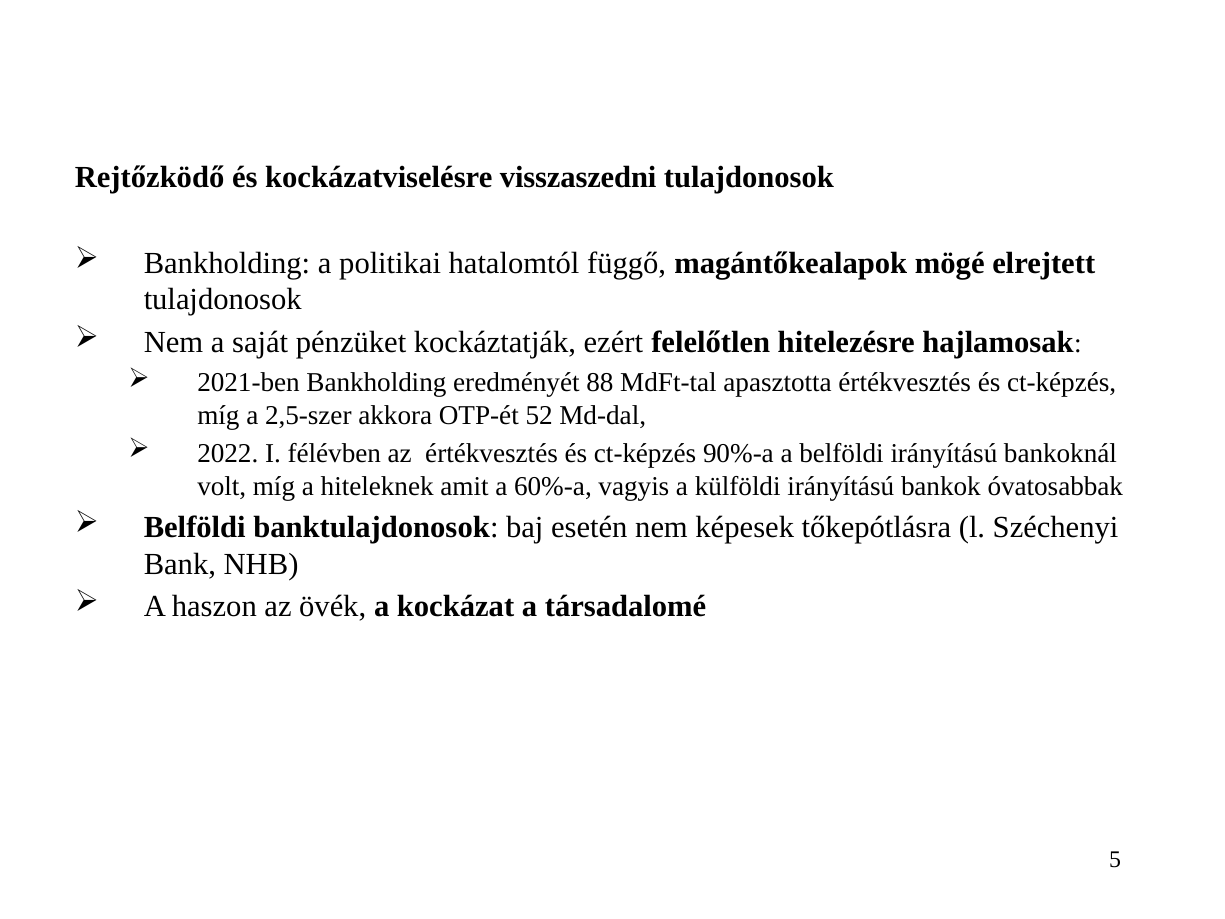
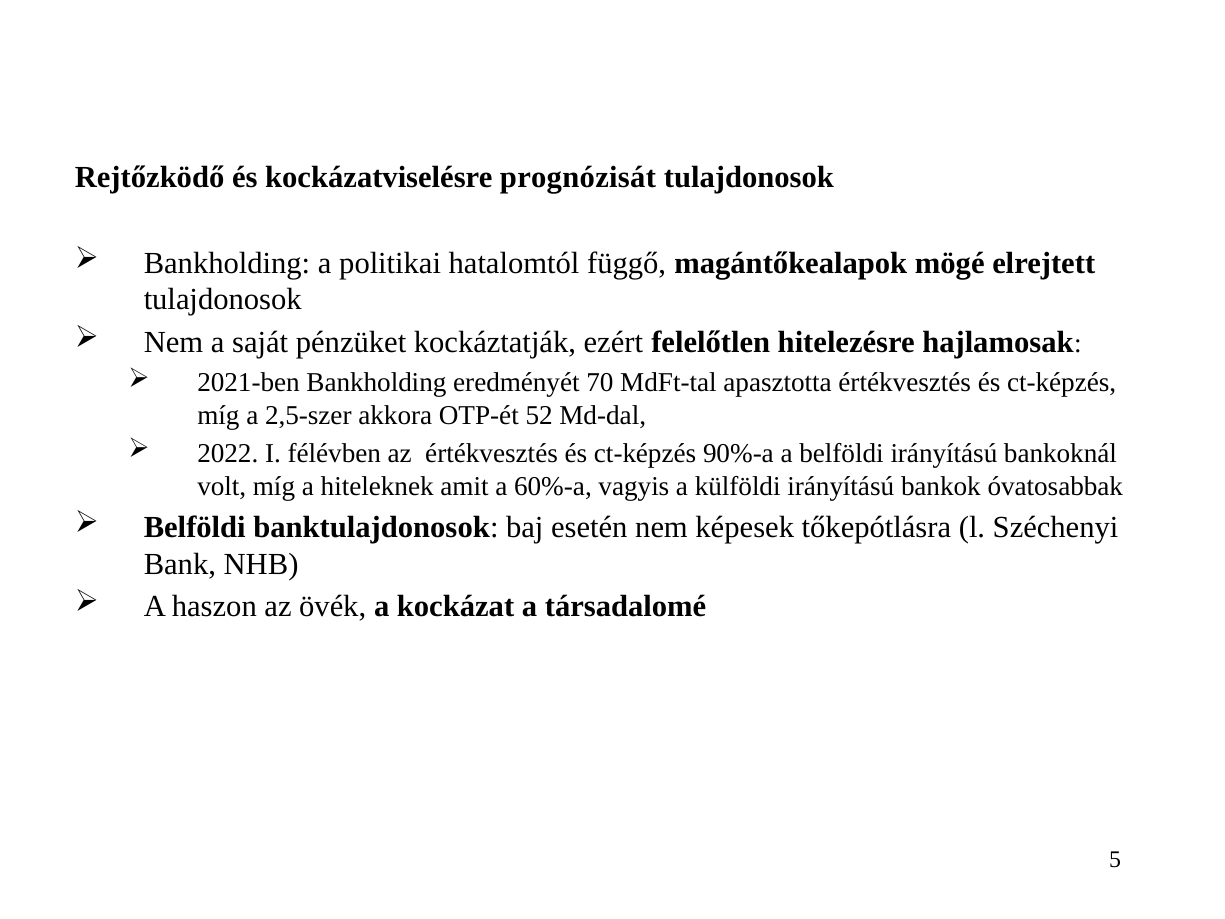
visszaszedni: visszaszedni -> prognózisát
88: 88 -> 70
